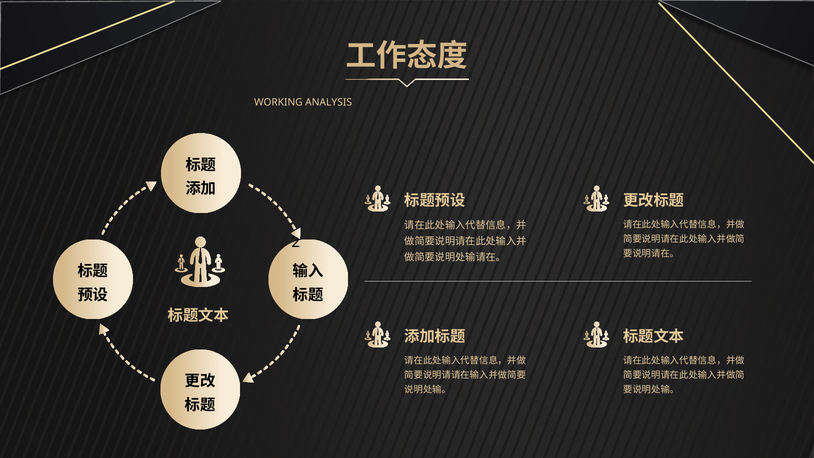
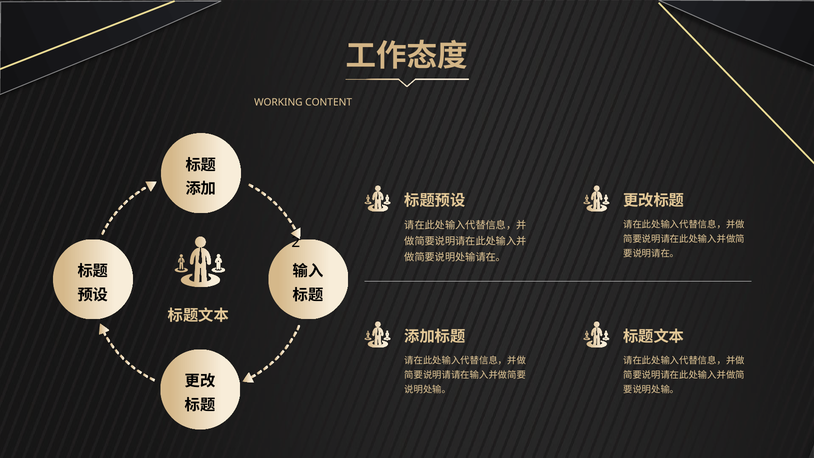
ANALYSIS: ANALYSIS -> CONTENT
